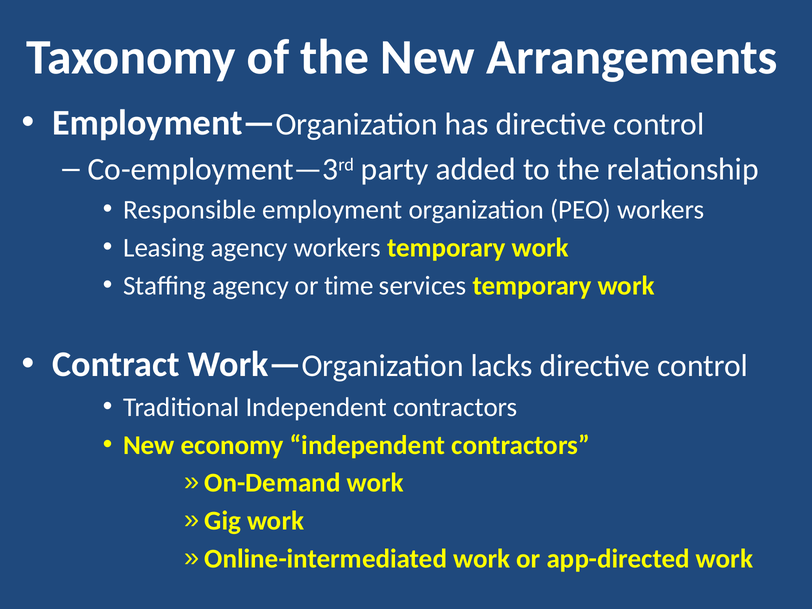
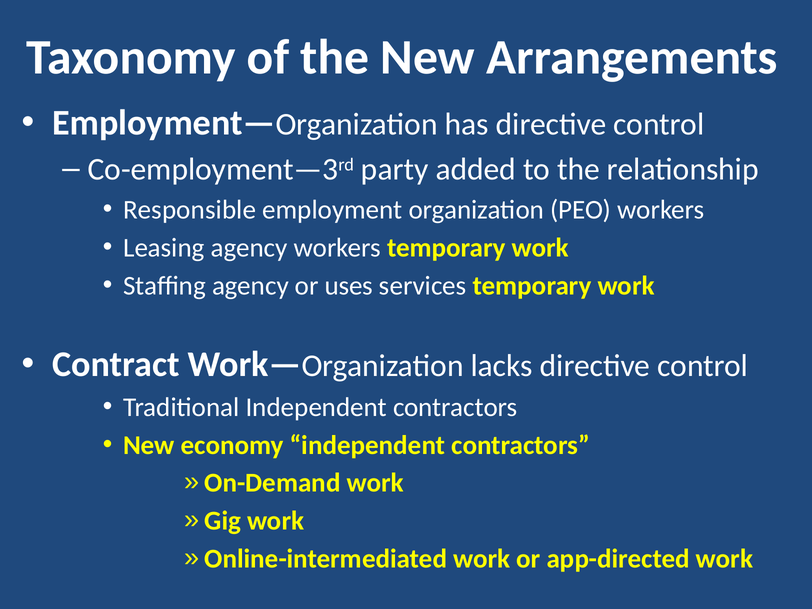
time: time -> uses
